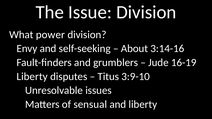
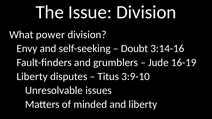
About: About -> Doubt
sensual: sensual -> minded
